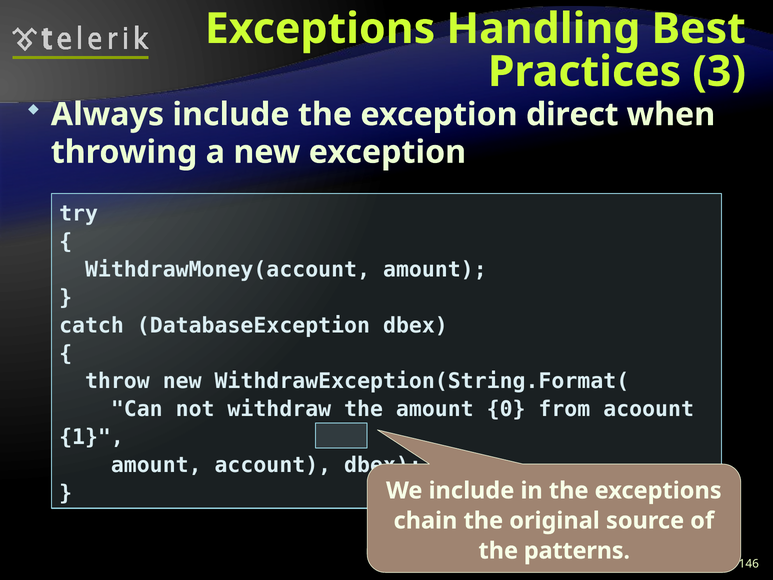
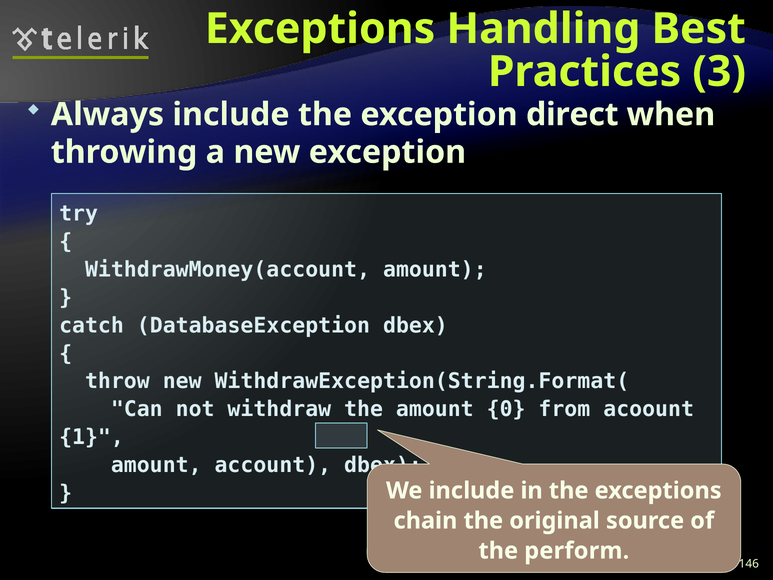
patterns: patterns -> perform
